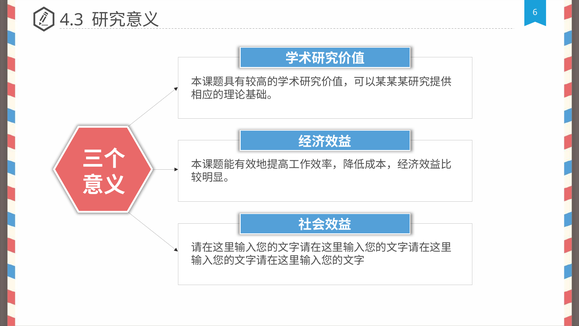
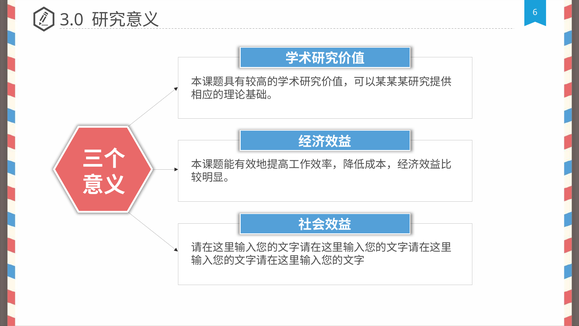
4.3: 4.3 -> 3.0
